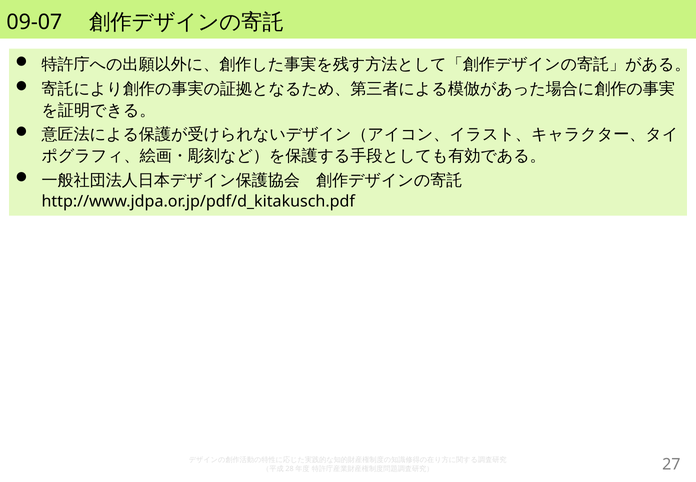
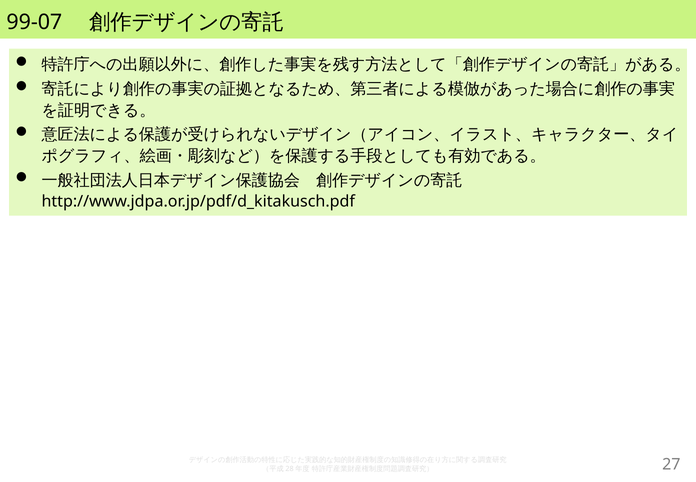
09-07: 09-07 -> 99-07
